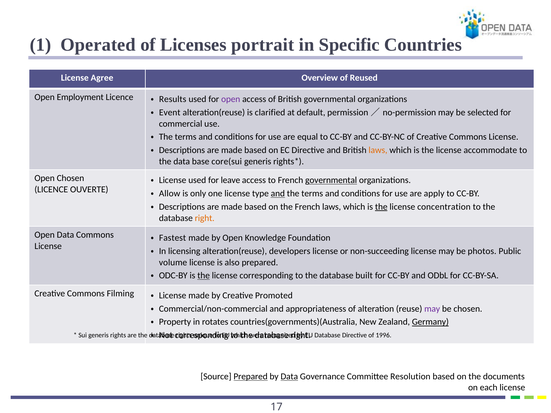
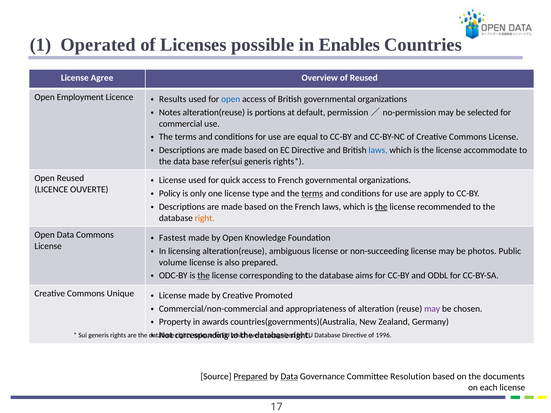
portrait: portrait -> possible
Specific: Specific -> Enables
open at (231, 99) colour: purple -> blue
Event: Event -> Notes
clarified: clarified -> portions
laws at (378, 150) colour: orange -> blue
core(sui: core(sui -> refer(sui
Open Chosen: Chosen -> Reused
leave: leave -> quick
governmental at (331, 180) underline: present -> none
Allow: Allow -> Policy
and at (278, 194) underline: present -> none
terms at (312, 194) underline: none -> present
concentration: concentration -> recommended
developers: developers -> ambiguous
built: built -> aims
Commons Filming: Filming -> Unique
rotates: rotates -> awards
Germany underline: present -> none
